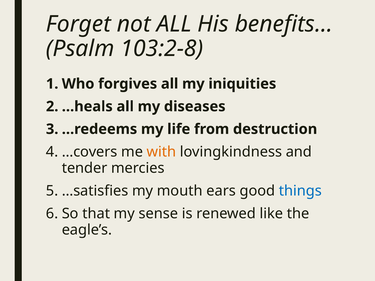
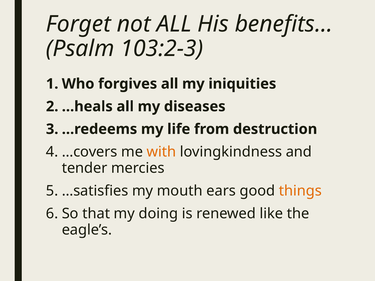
103:2-8: 103:2-8 -> 103:2-3
things colour: blue -> orange
sense: sense -> doing
